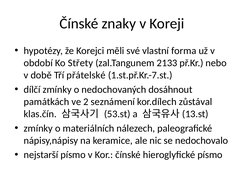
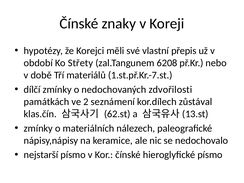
forma: forma -> přepis
2133: 2133 -> 6208
přátelské: přátelské -> materiálů
dosáhnout: dosáhnout -> zdvořilosti
53.st: 53.st -> 62.st
